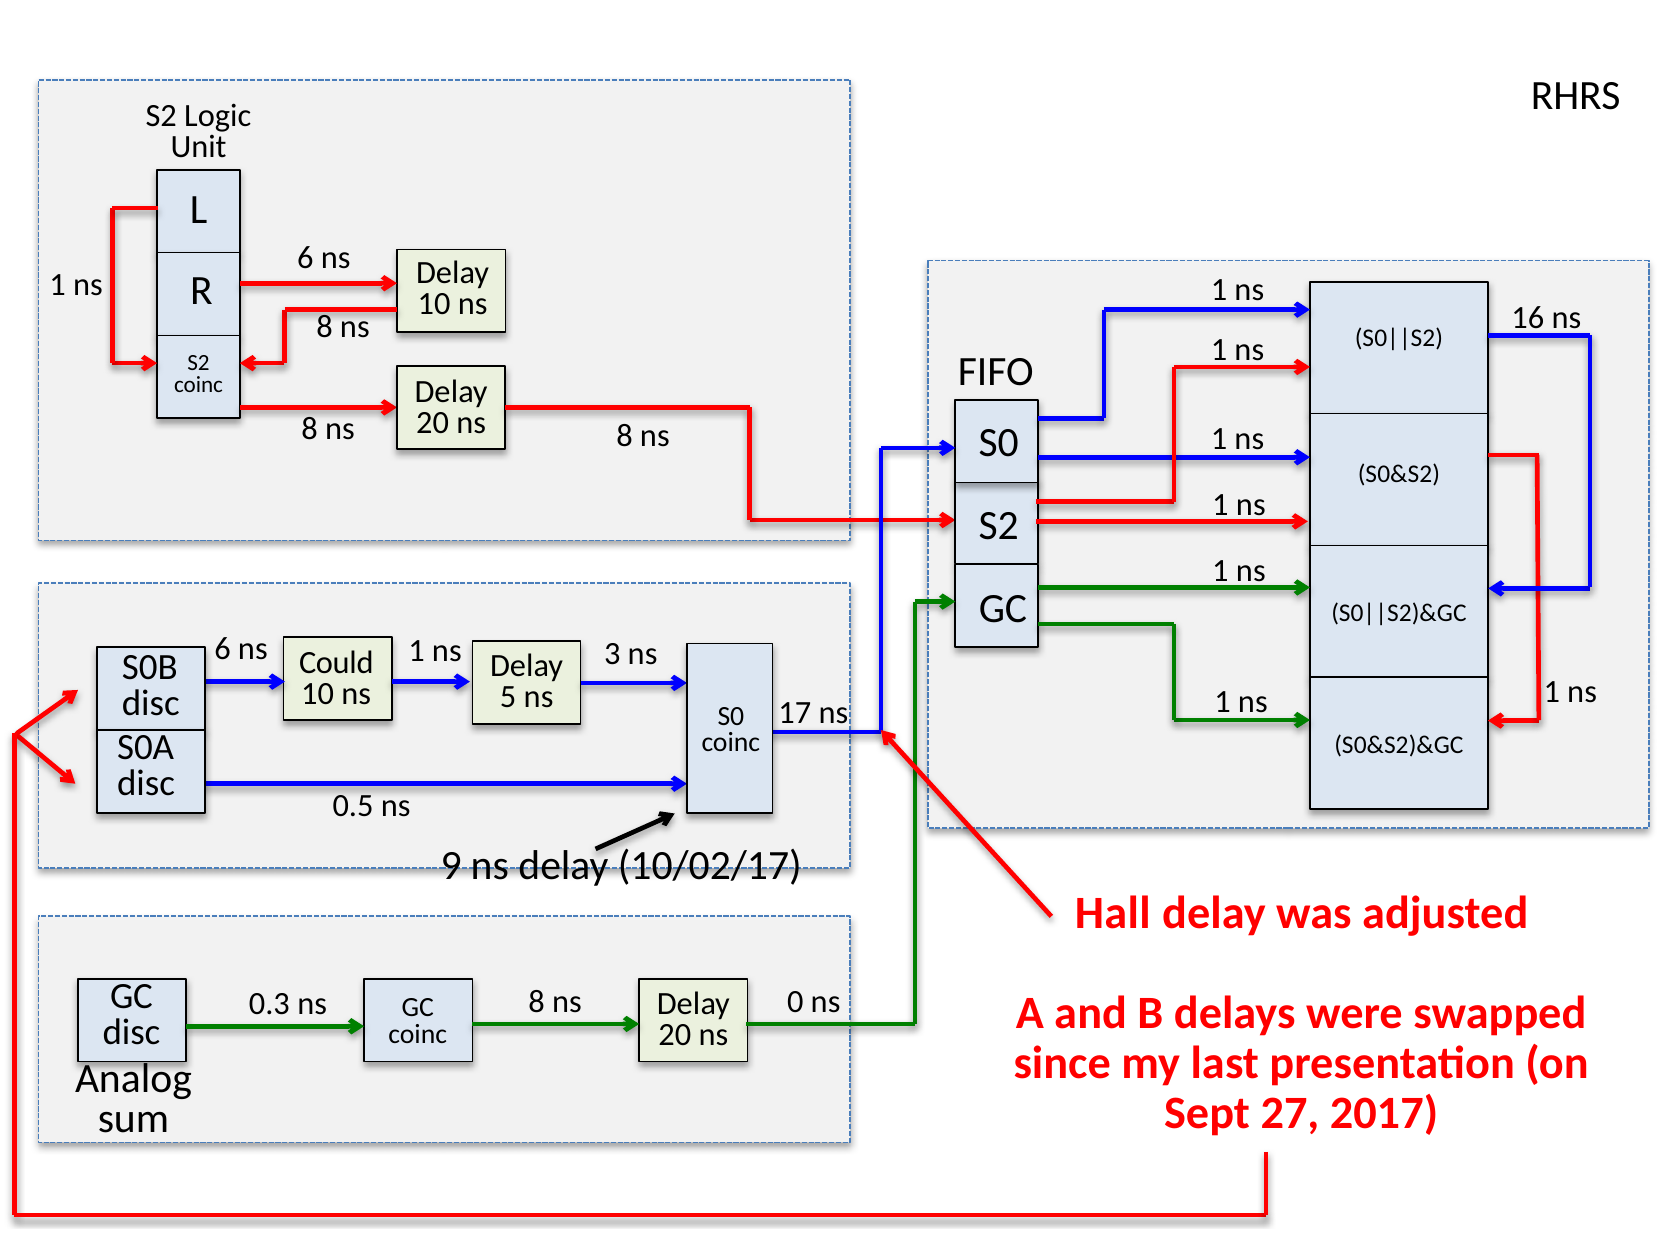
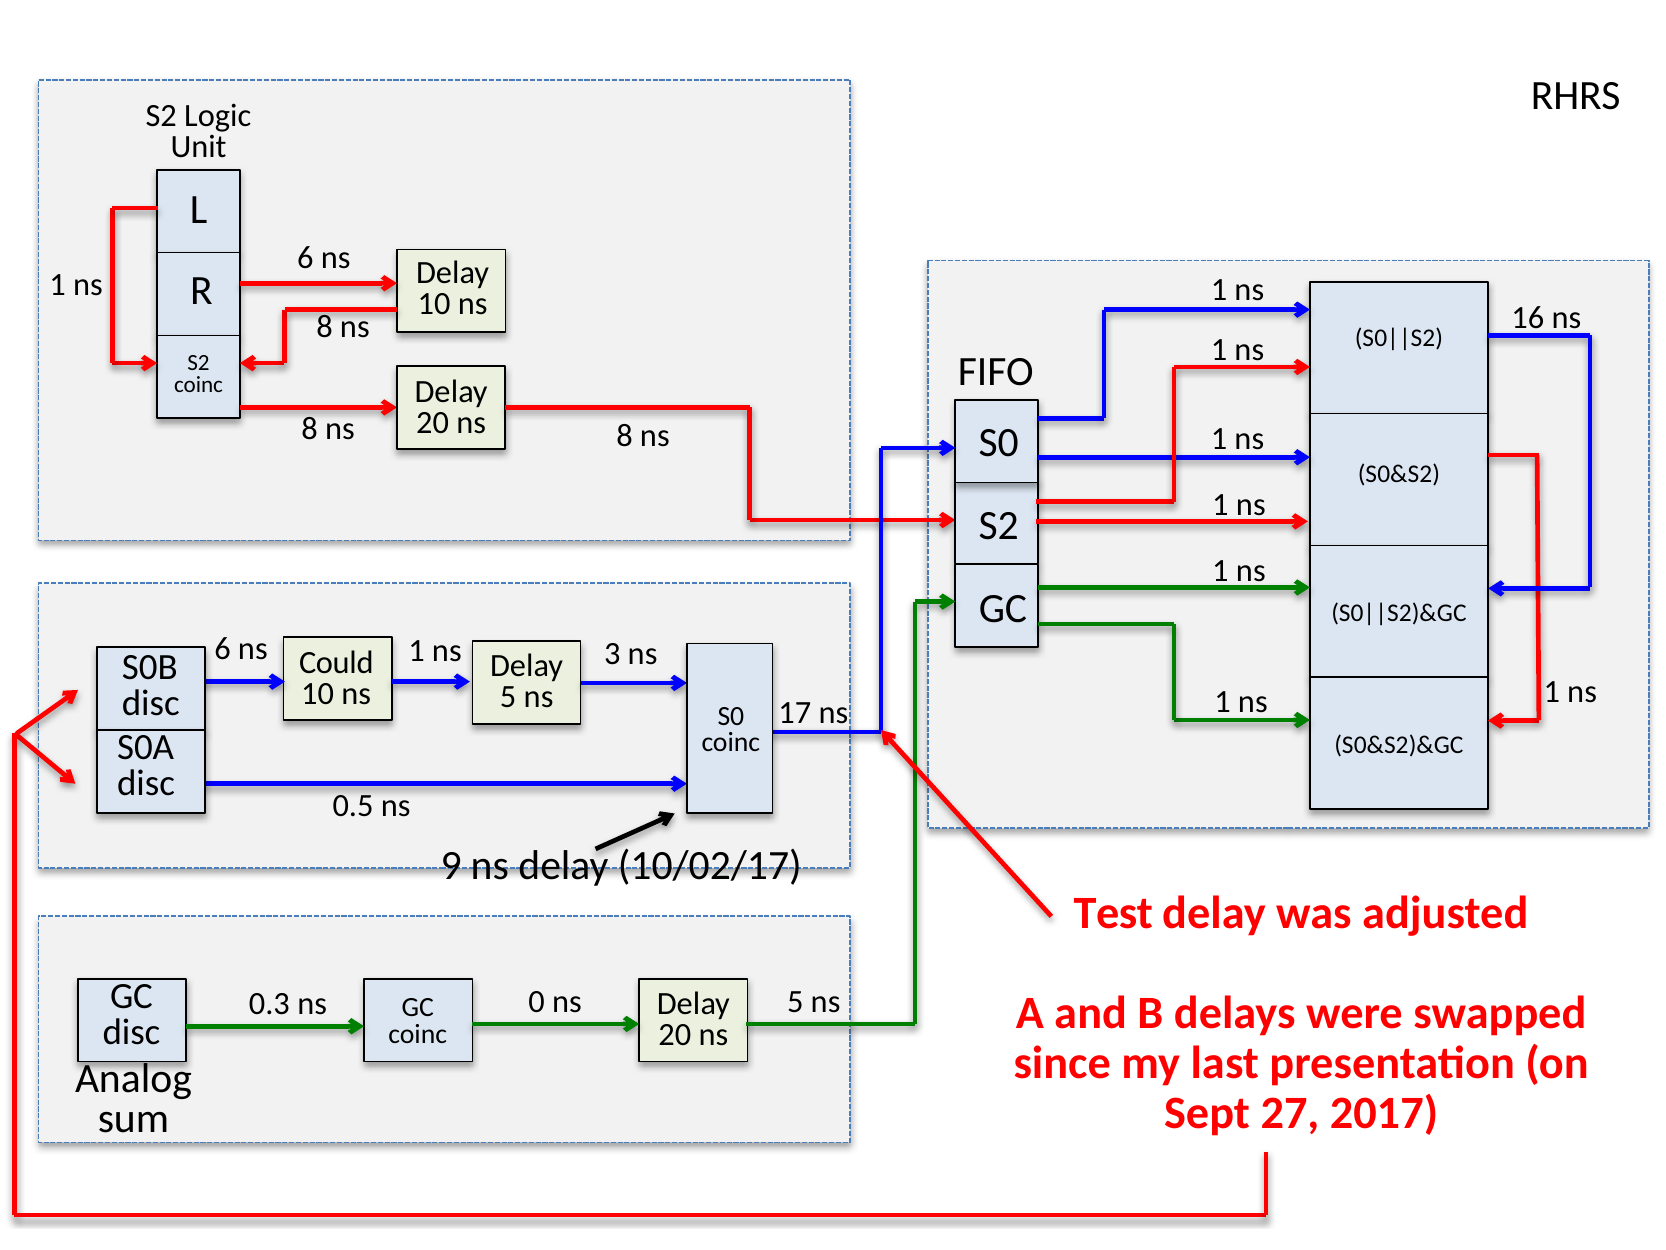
Hall: Hall -> Test
0.3 ns 8: 8 -> 0
ns 0: 0 -> 5
